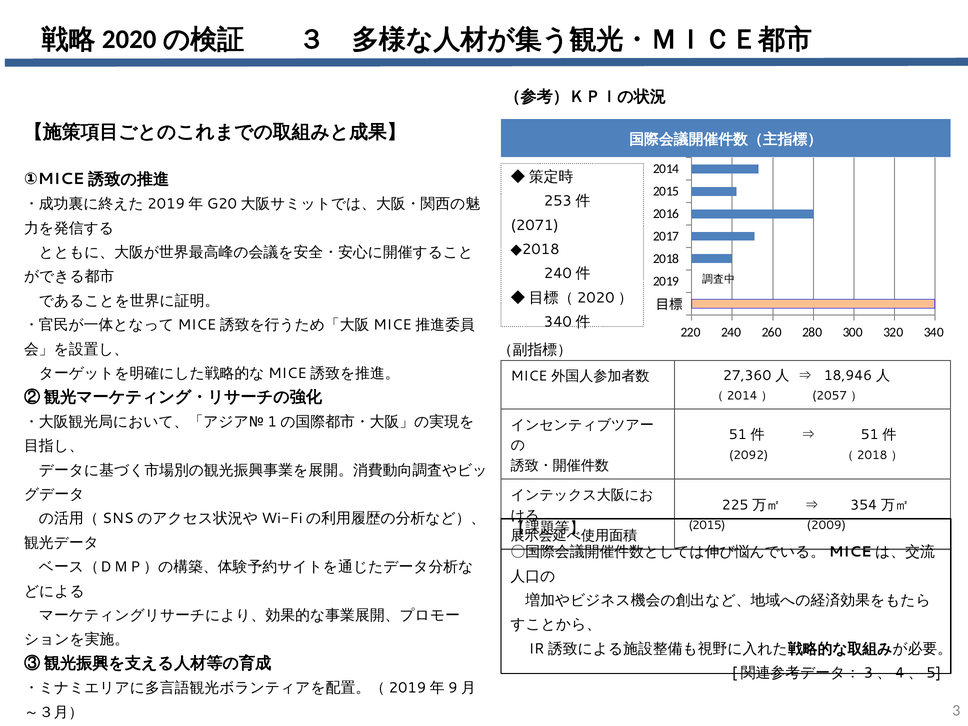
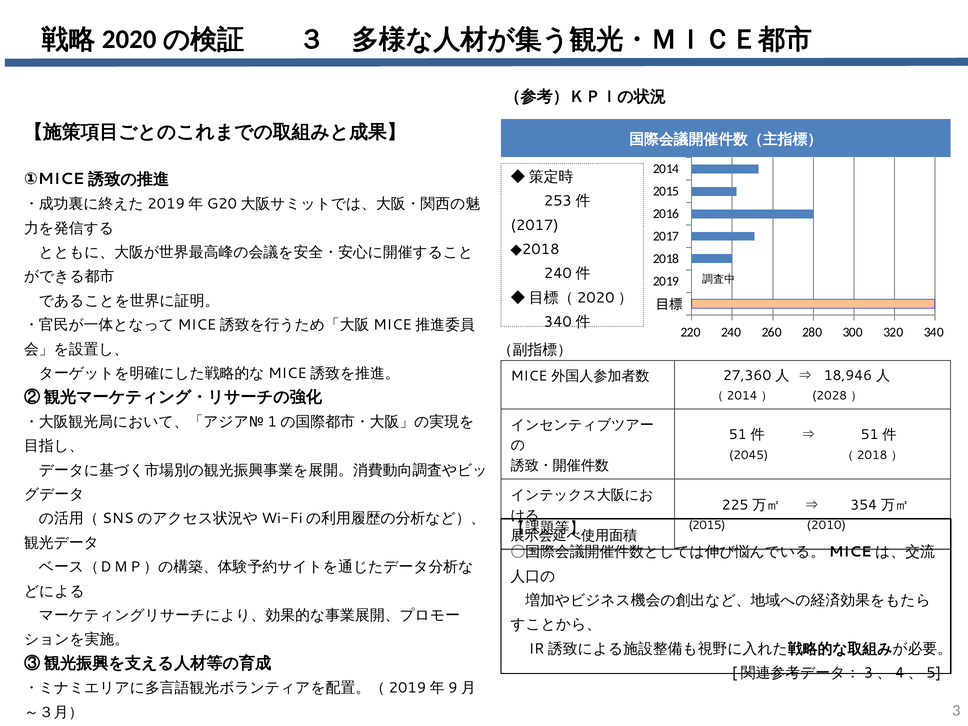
2071 at (535, 225): 2071 -> 2017
2057: 2057 -> 2028
2092: 2092 -> 2045
2009: 2009 -> 2010
